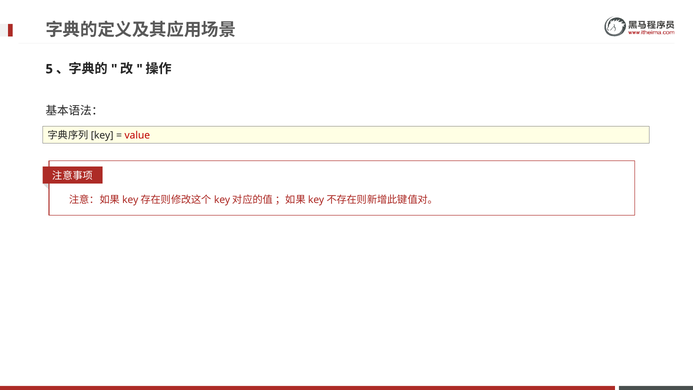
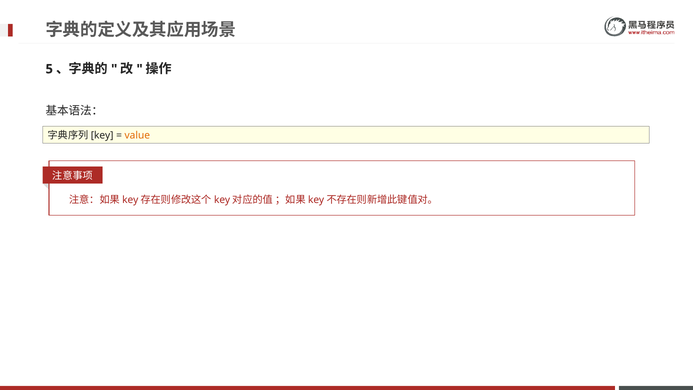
value colour: red -> orange
